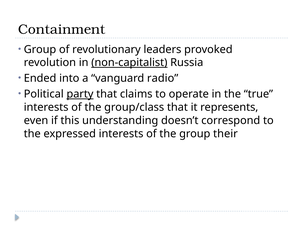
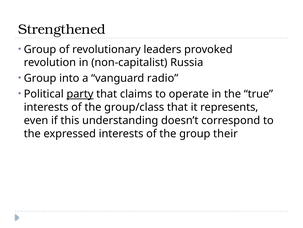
Containment: Containment -> Strengthened
non-capitalist underline: present -> none
Ended at (40, 78): Ended -> Group
